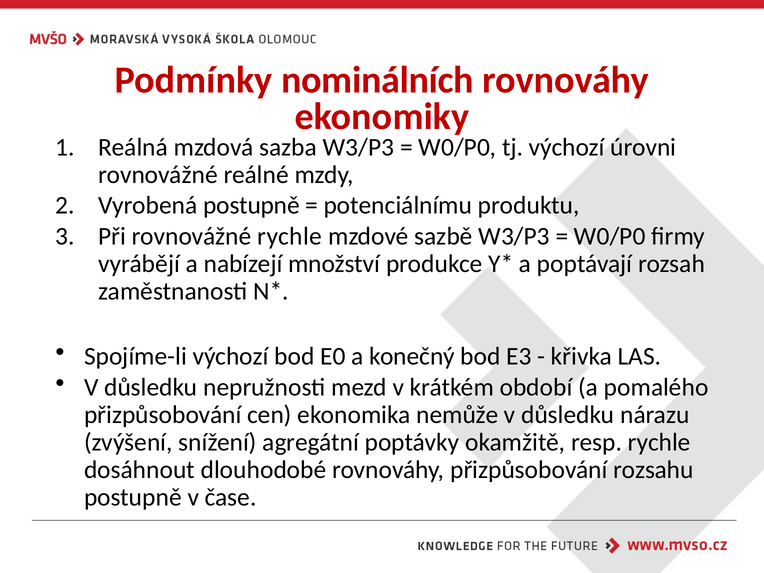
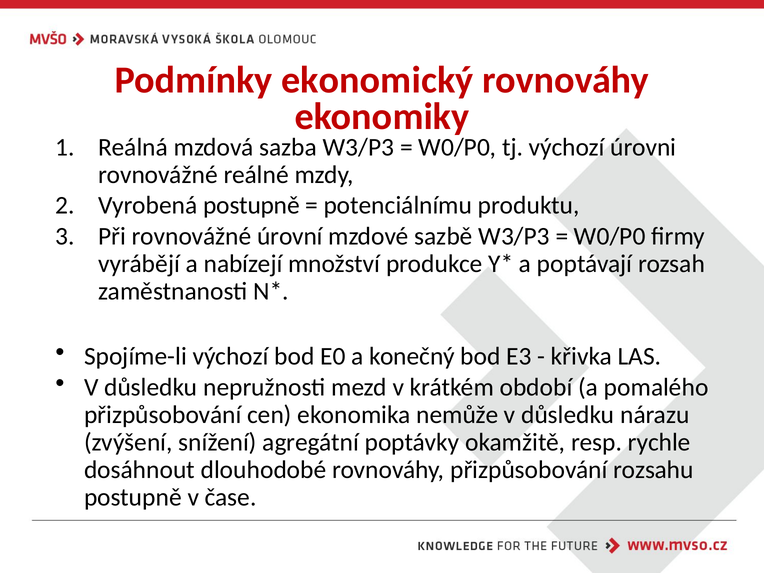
nominálních: nominálních -> ekonomický
rovnovážné rychle: rychle -> úrovní
